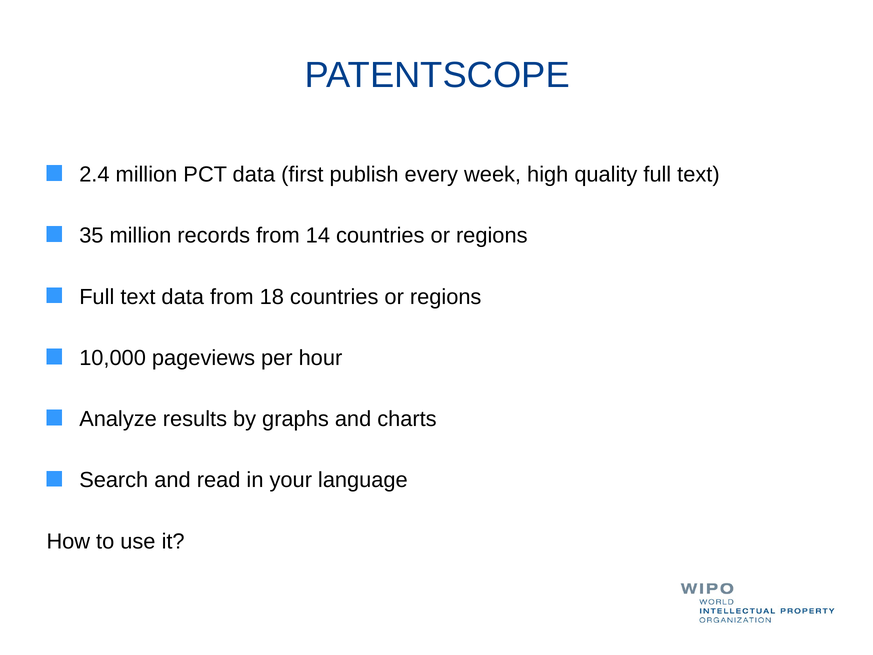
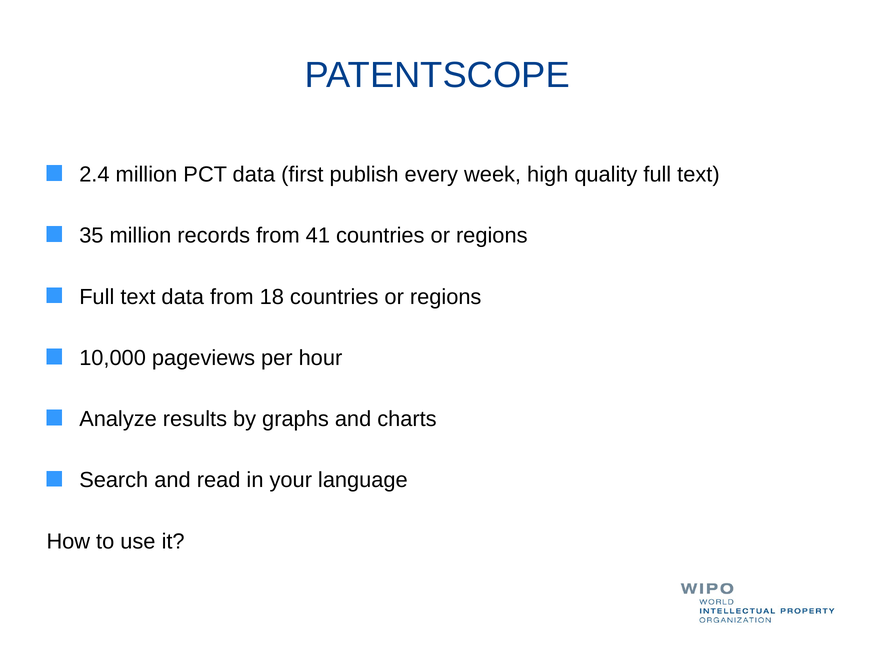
14: 14 -> 41
